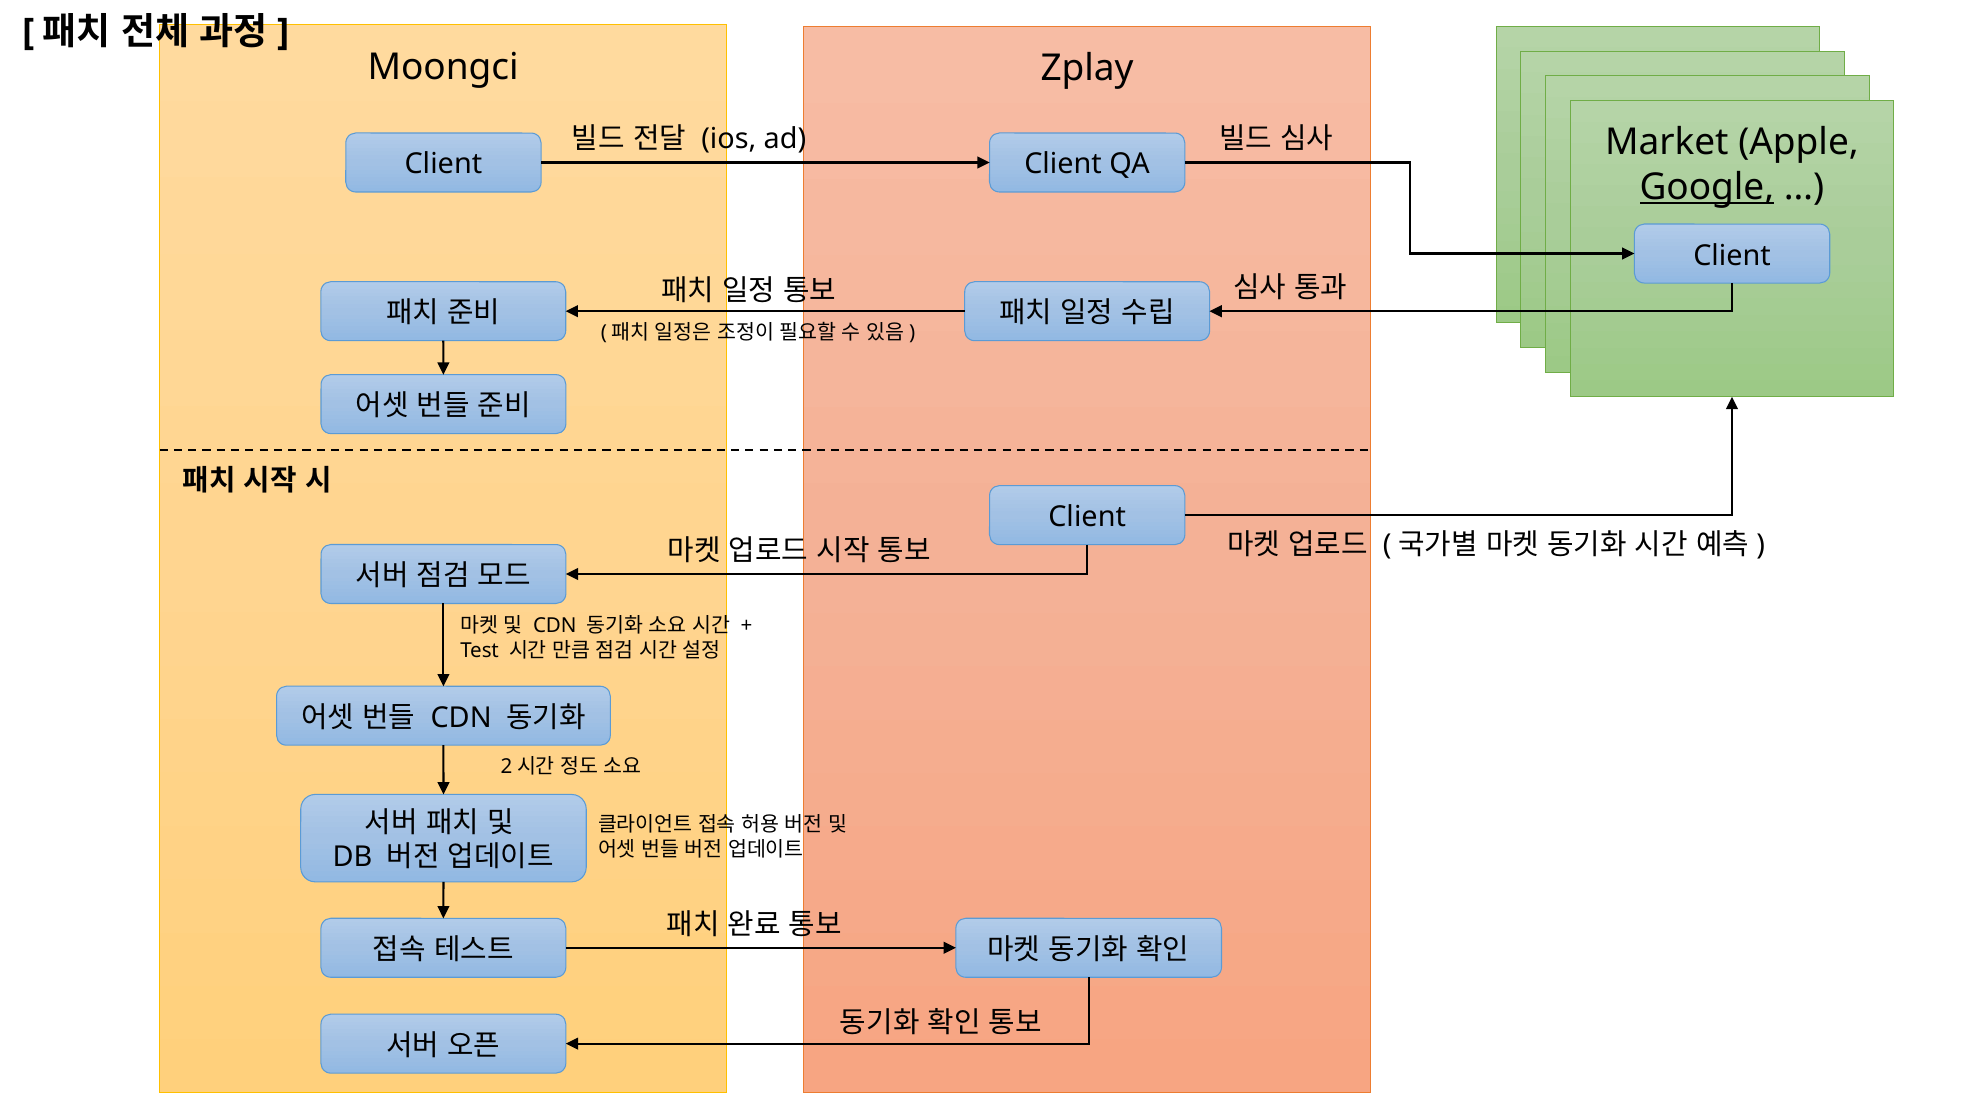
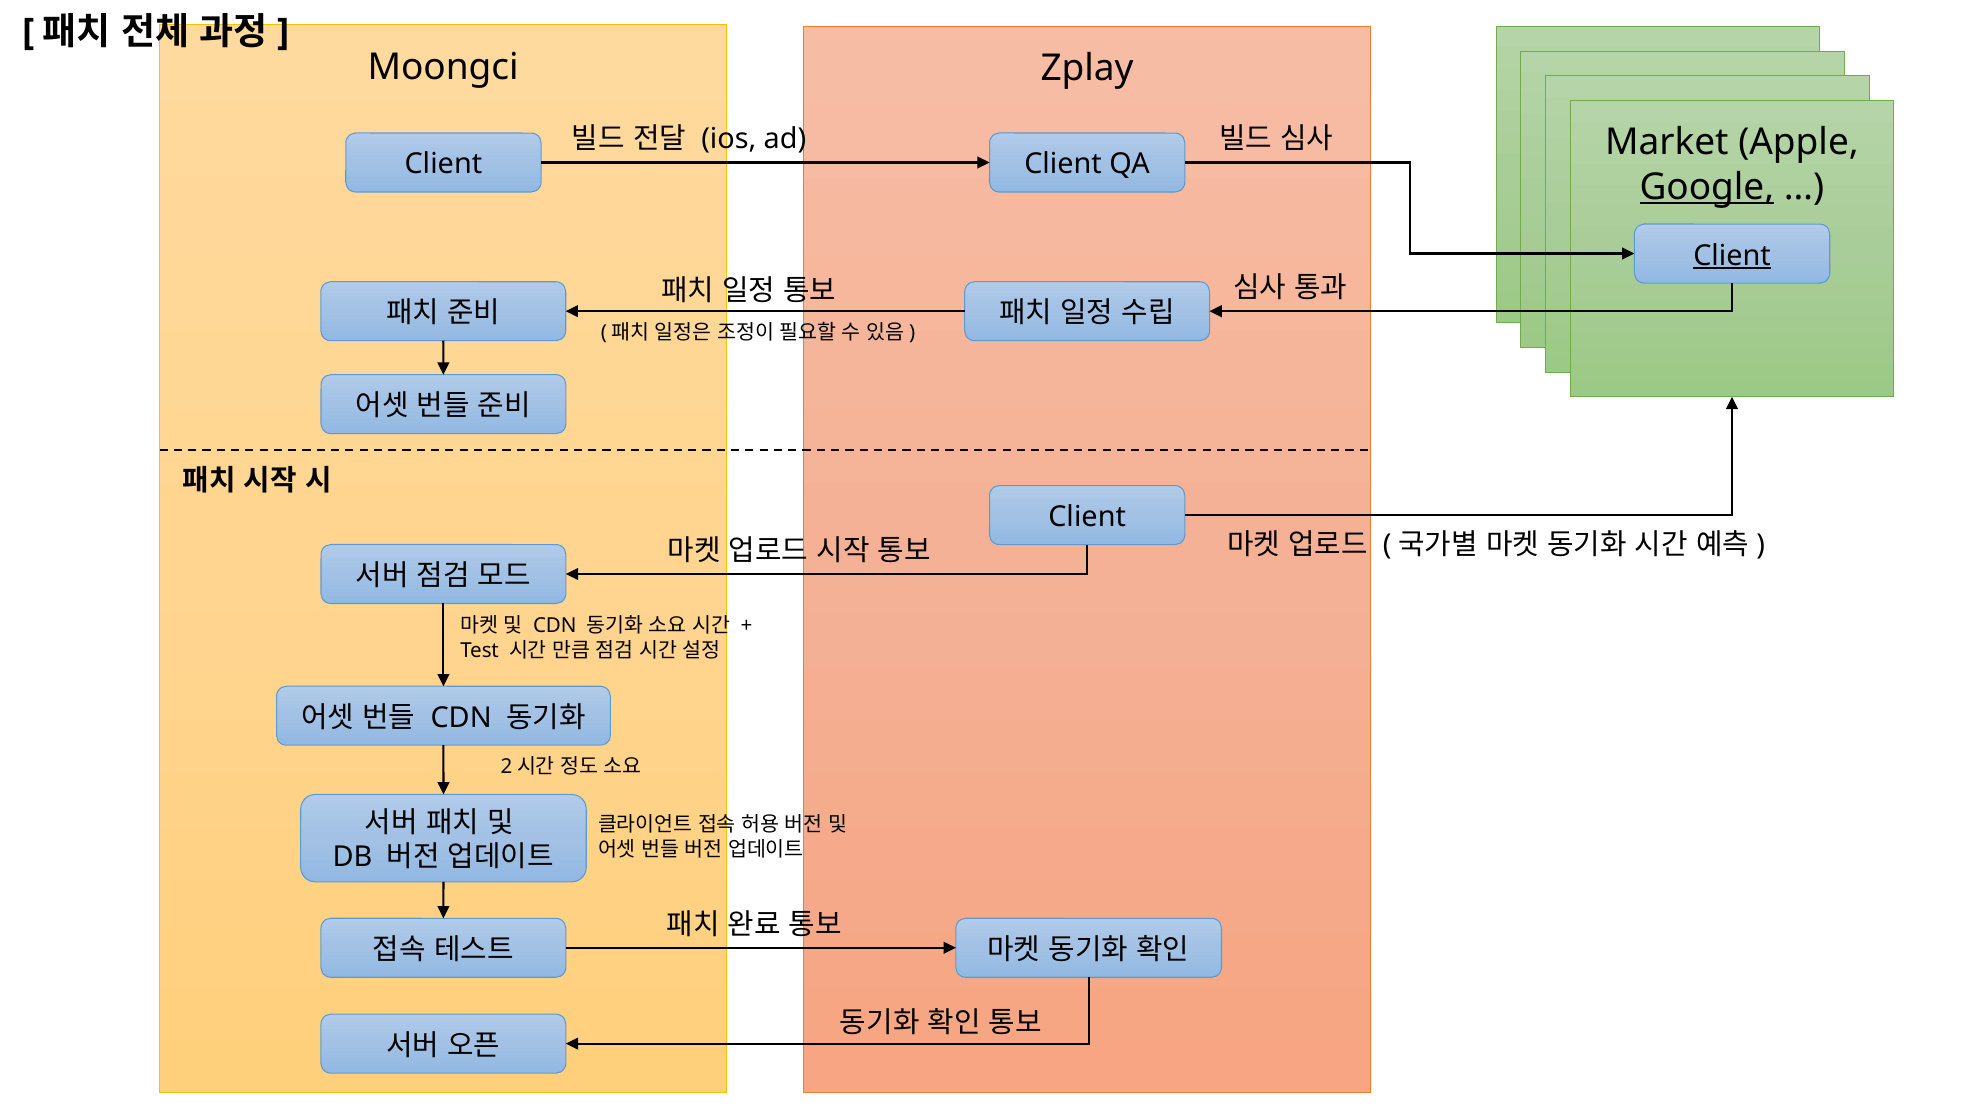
Client at (1732, 255) underline: none -> present
